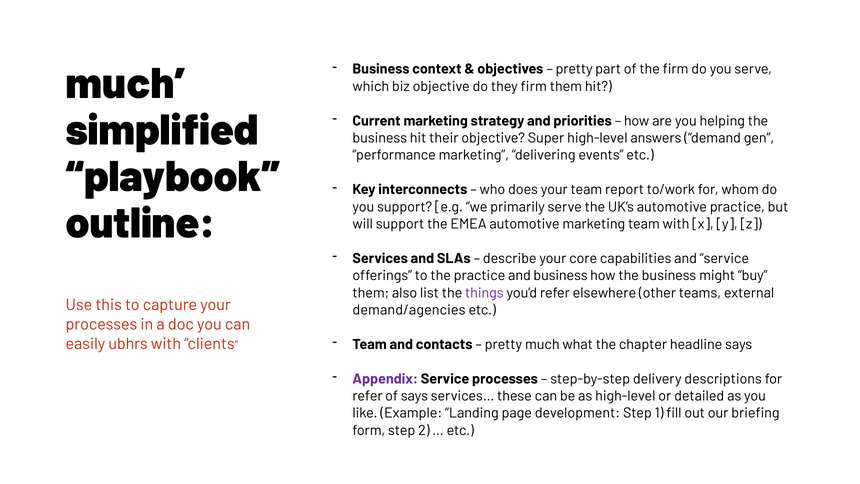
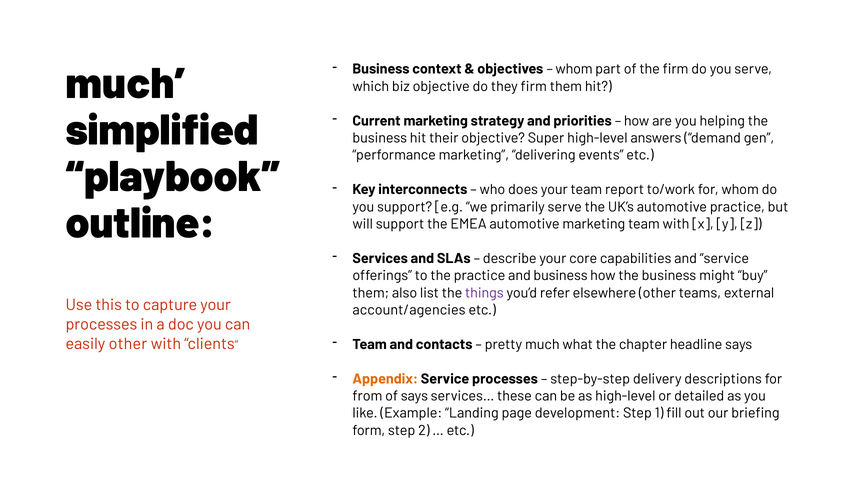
pretty at (574, 69): pretty -> whom
demand/agencies: demand/agencies -> account/agencies
easily ubhrs: ubhrs -> other
Appendix colour: purple -> orange
refer at (368, 396): refer -> from
